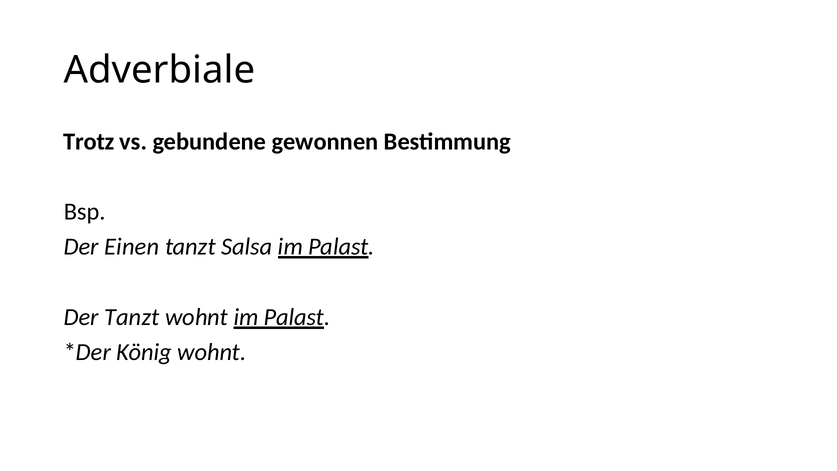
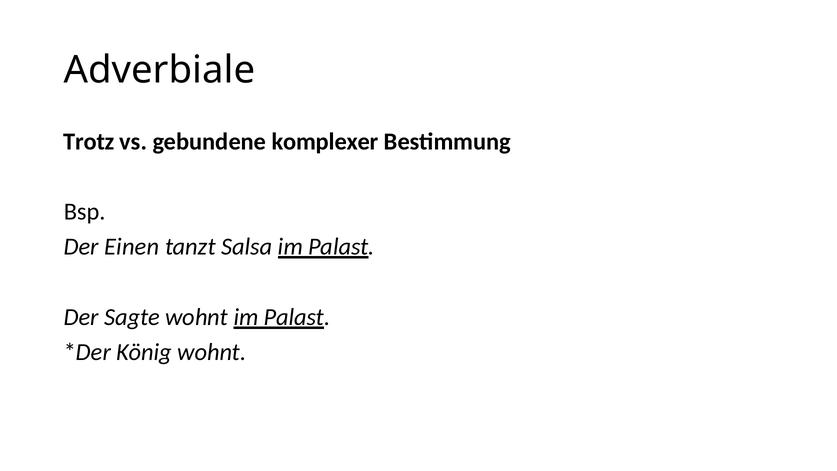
gewonnen: gewonnen -> komplexer
Der Tanzt: Tanzt -> Sagte
